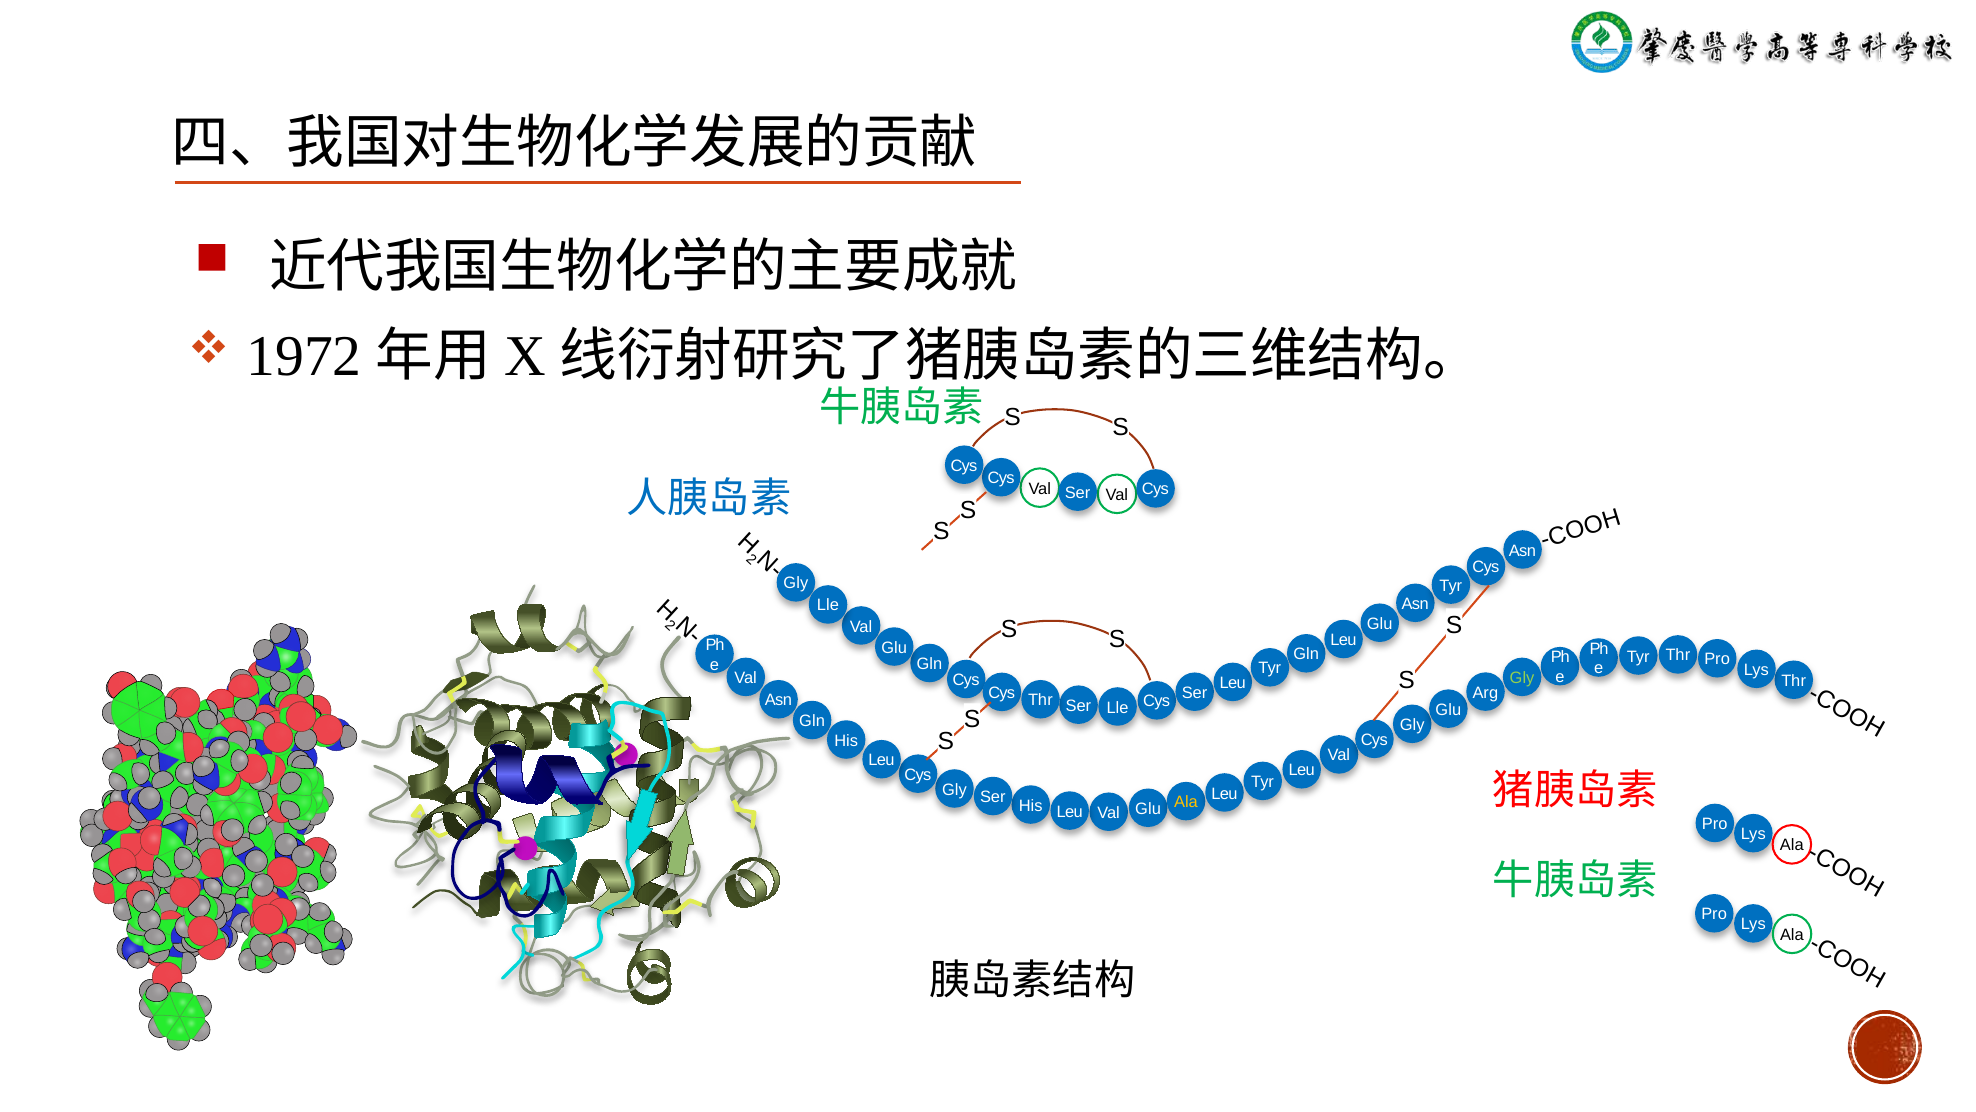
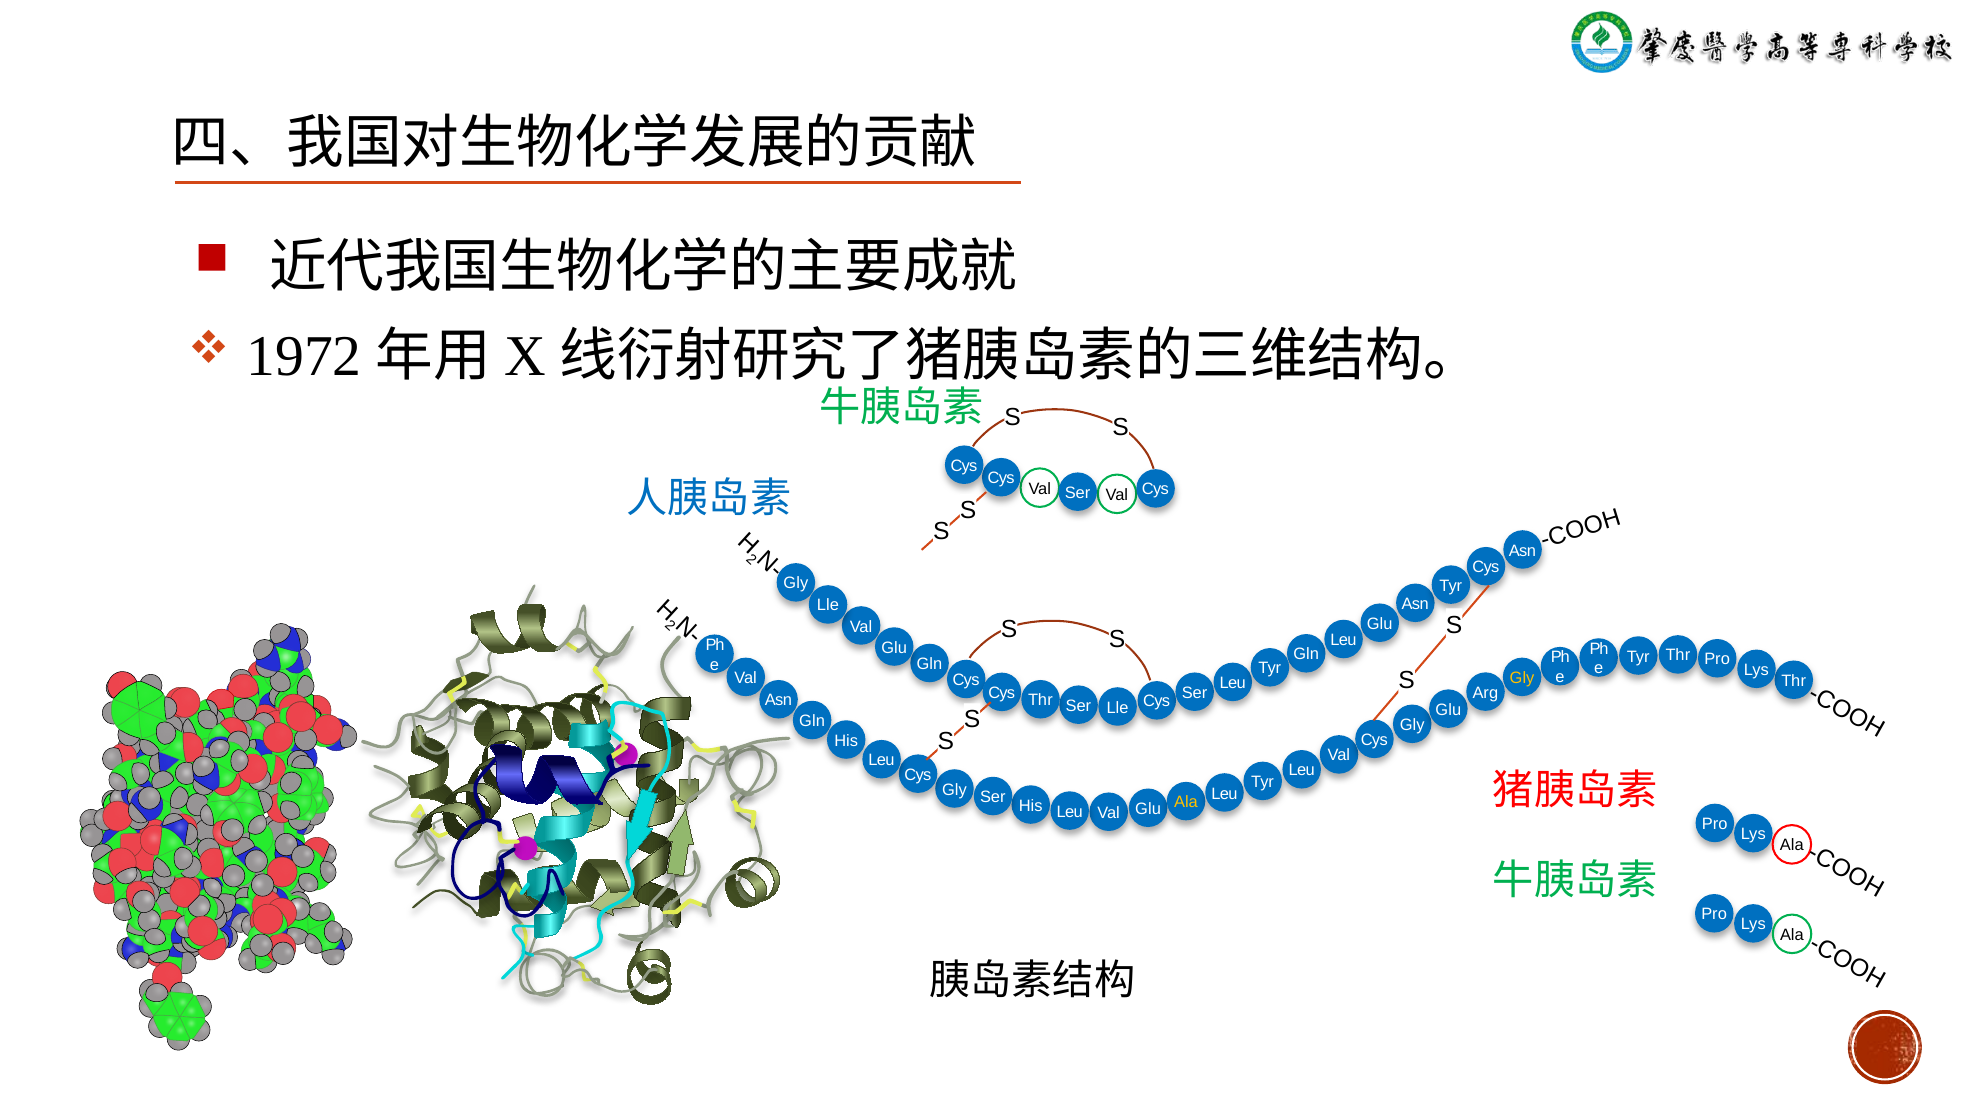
Gly at (1522, 678) colour: light green -> yellow
